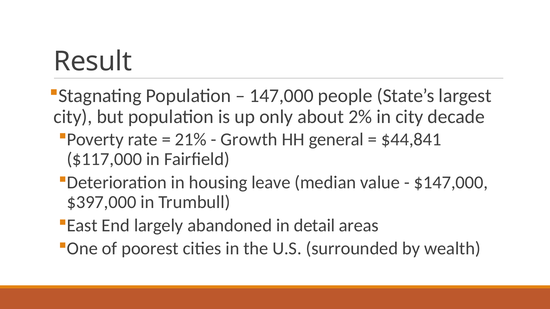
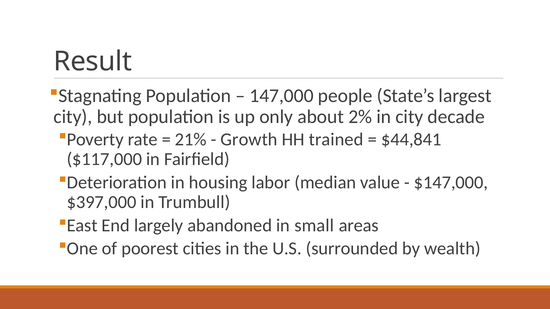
general: general -> trained
leave: leave -> labor
detail: detail -> small
